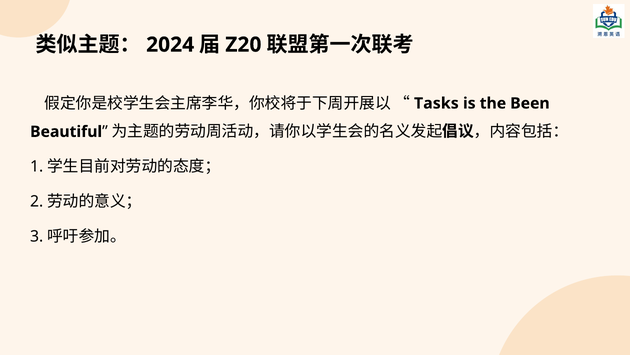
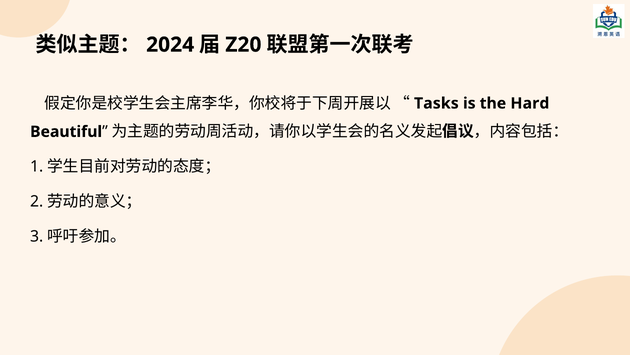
Been: Been -> Hard
